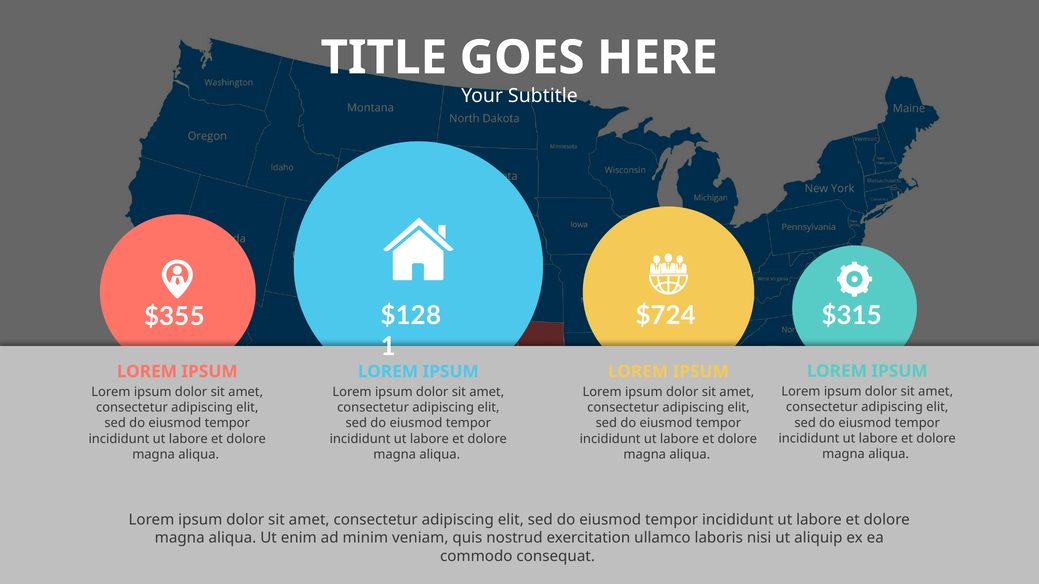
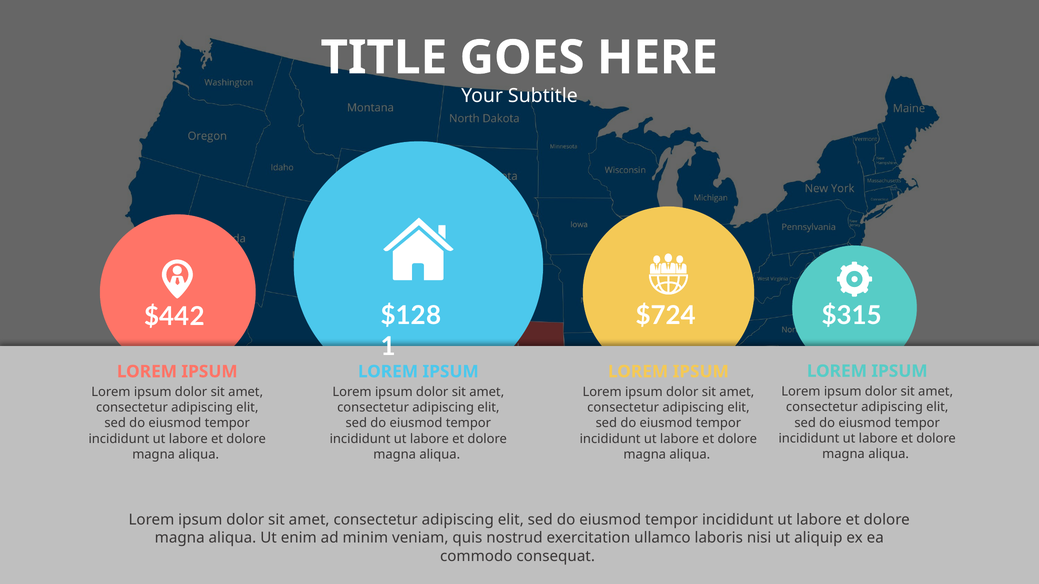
$355: $355 -> $442
